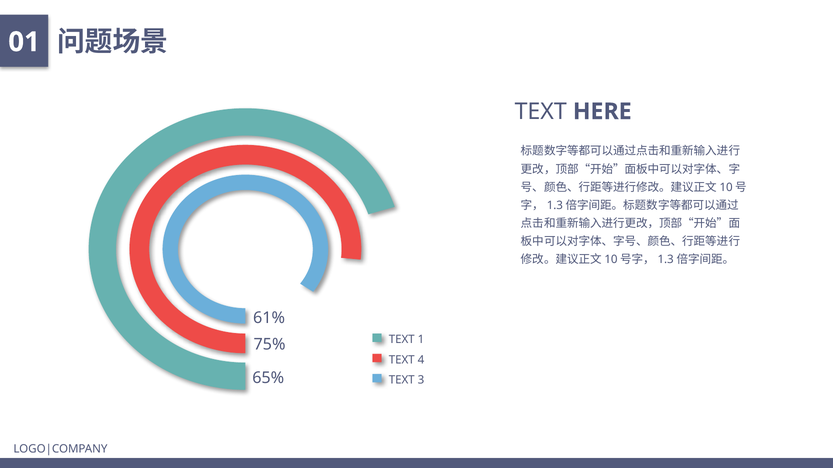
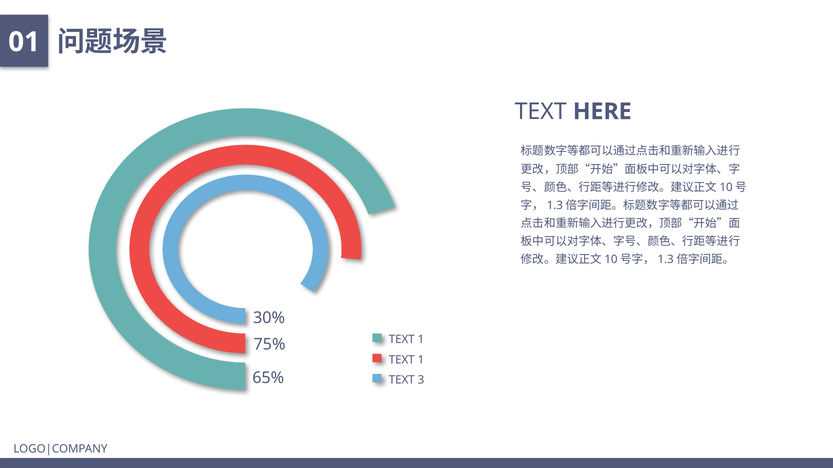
61%: 61% -> 30%
4 at (421, 360): 4 -> 1
